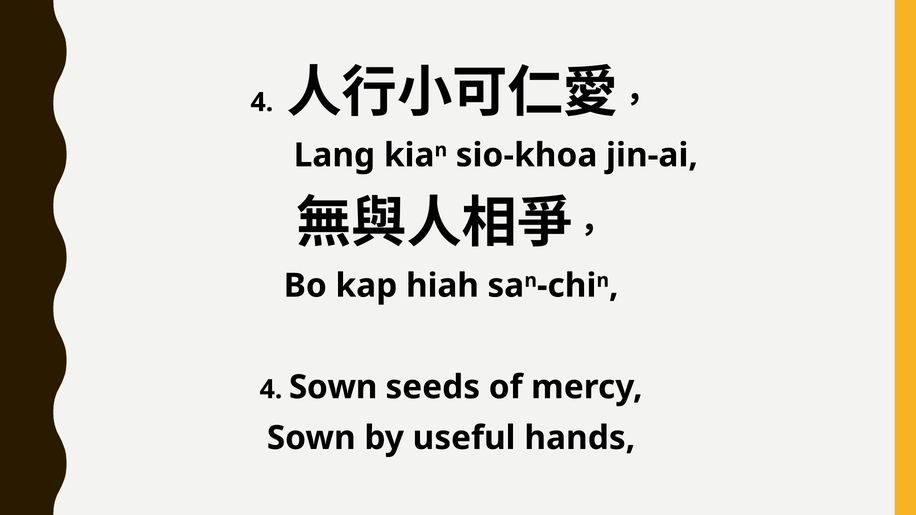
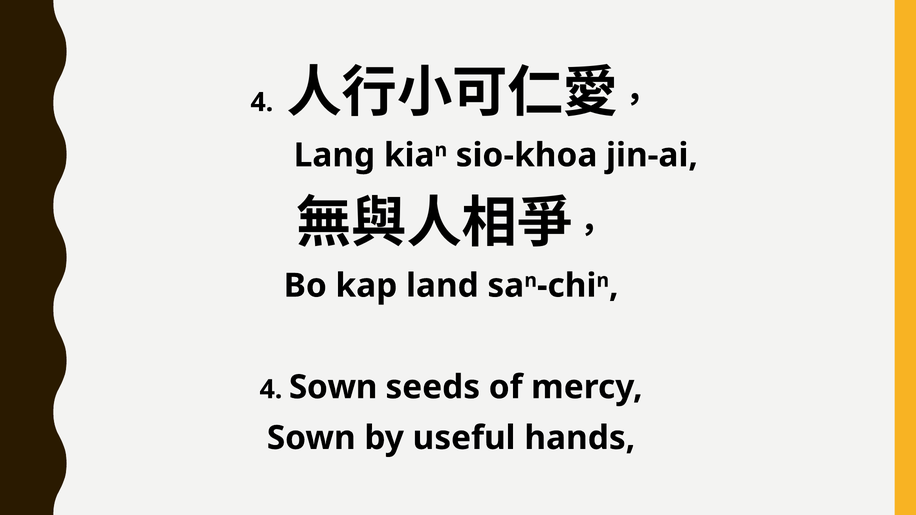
hiah: hiah -> land
